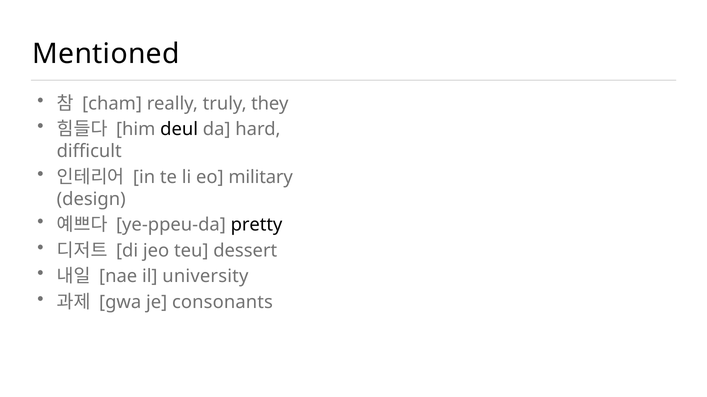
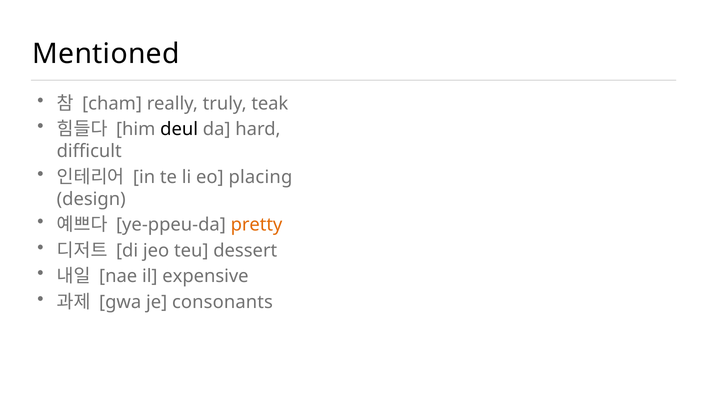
they: they -> teak
military: military -> placing
pretty colour: black -> orange
university: university -> expensive
